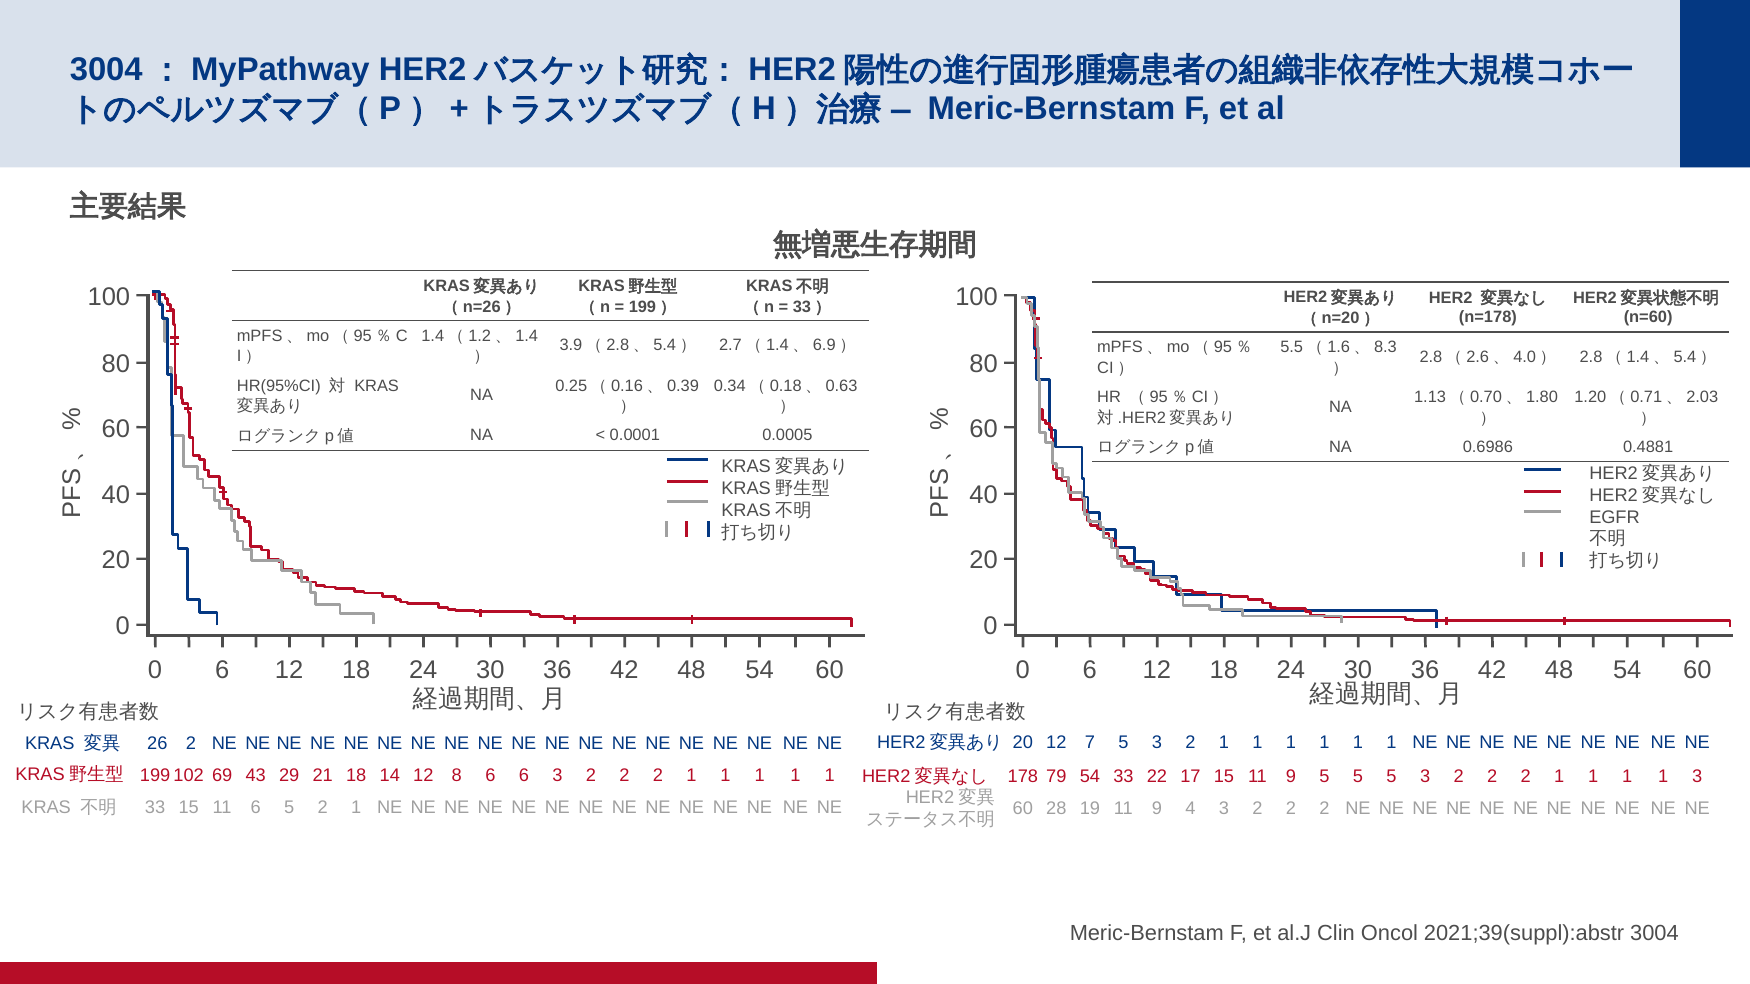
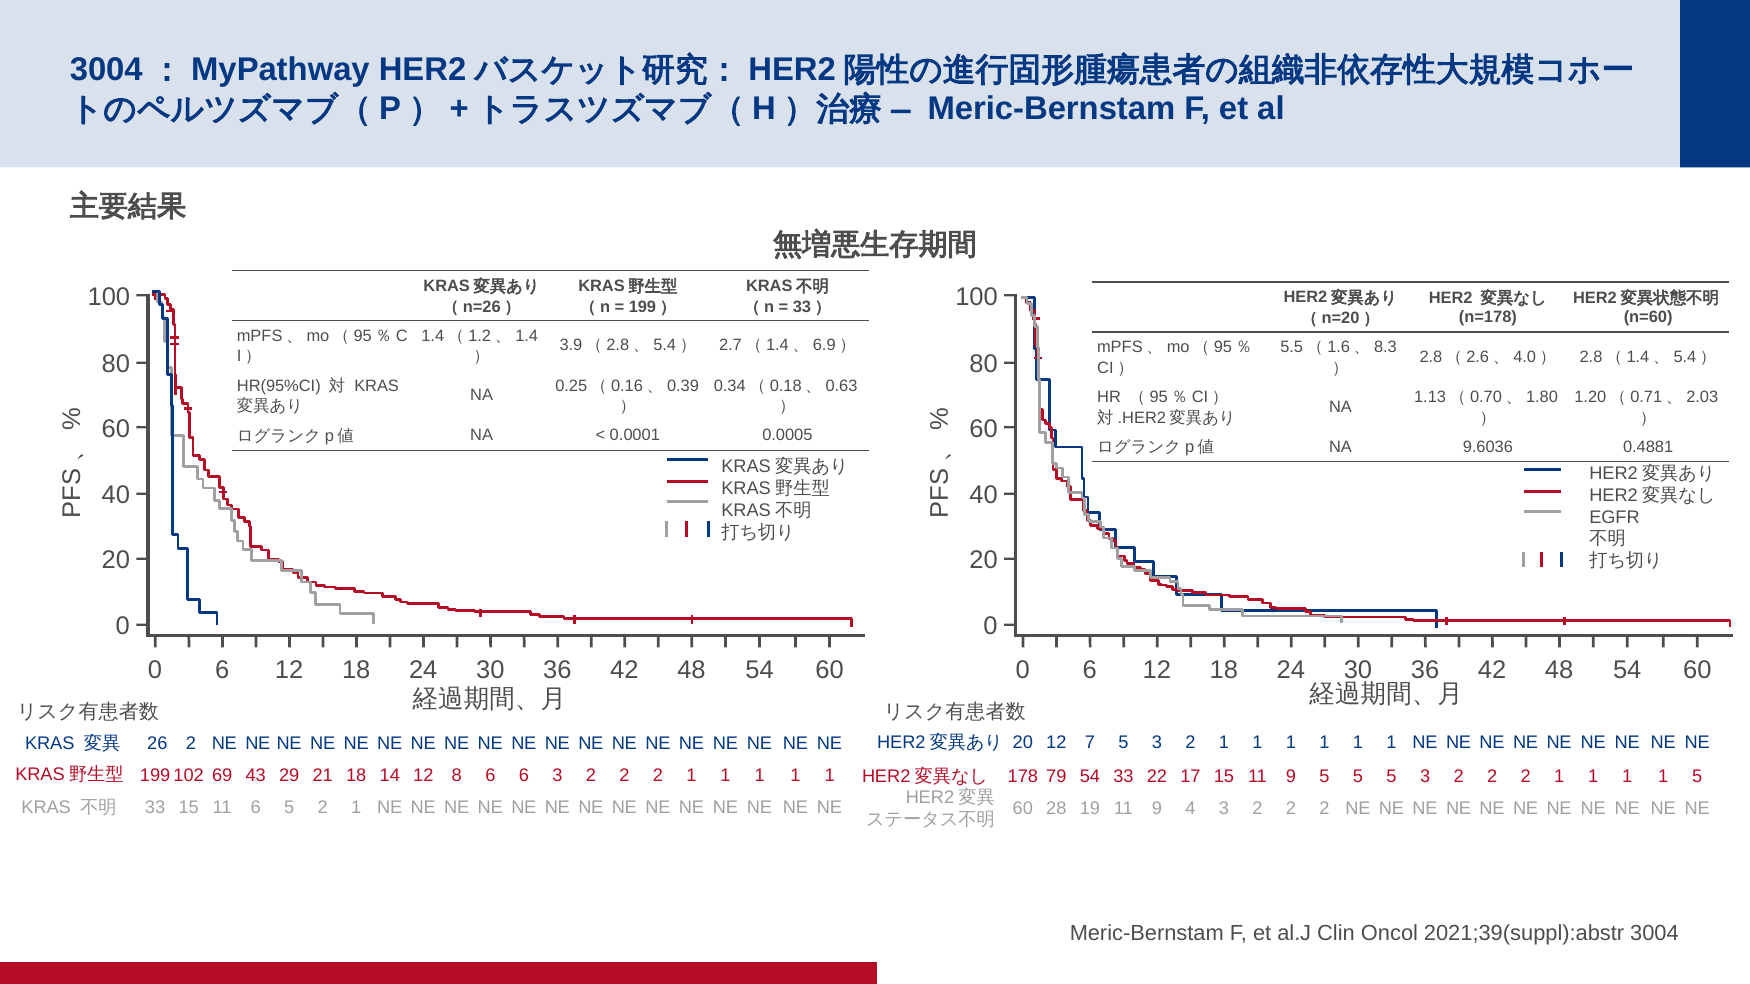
0.6986: 0.6986 -> 9.6036
1 3: 3 -> 5
